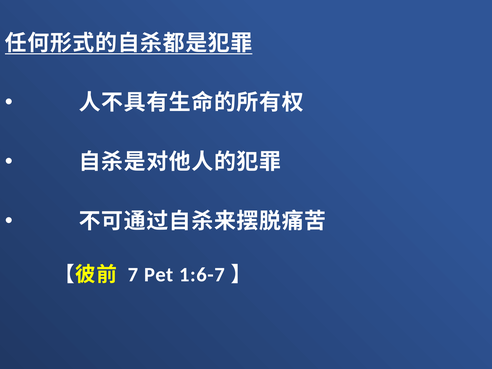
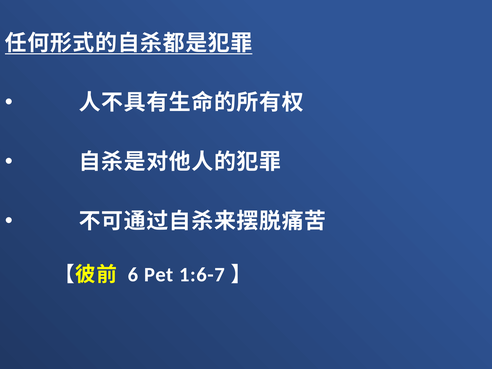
7: 7 -> 6
